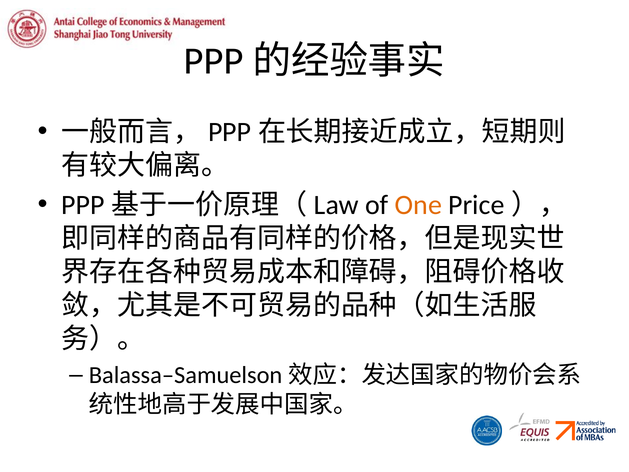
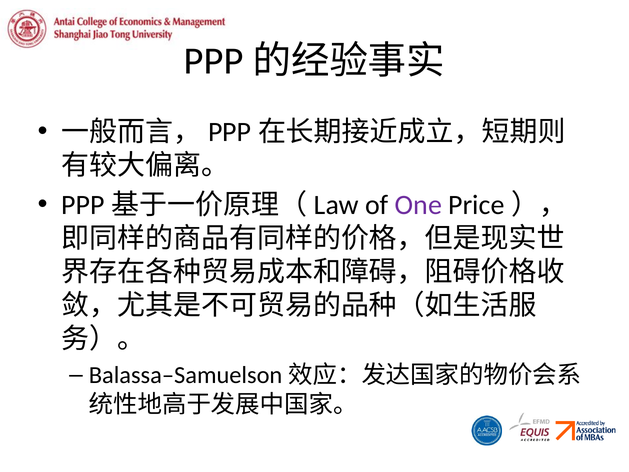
One colour: orange -> purple
